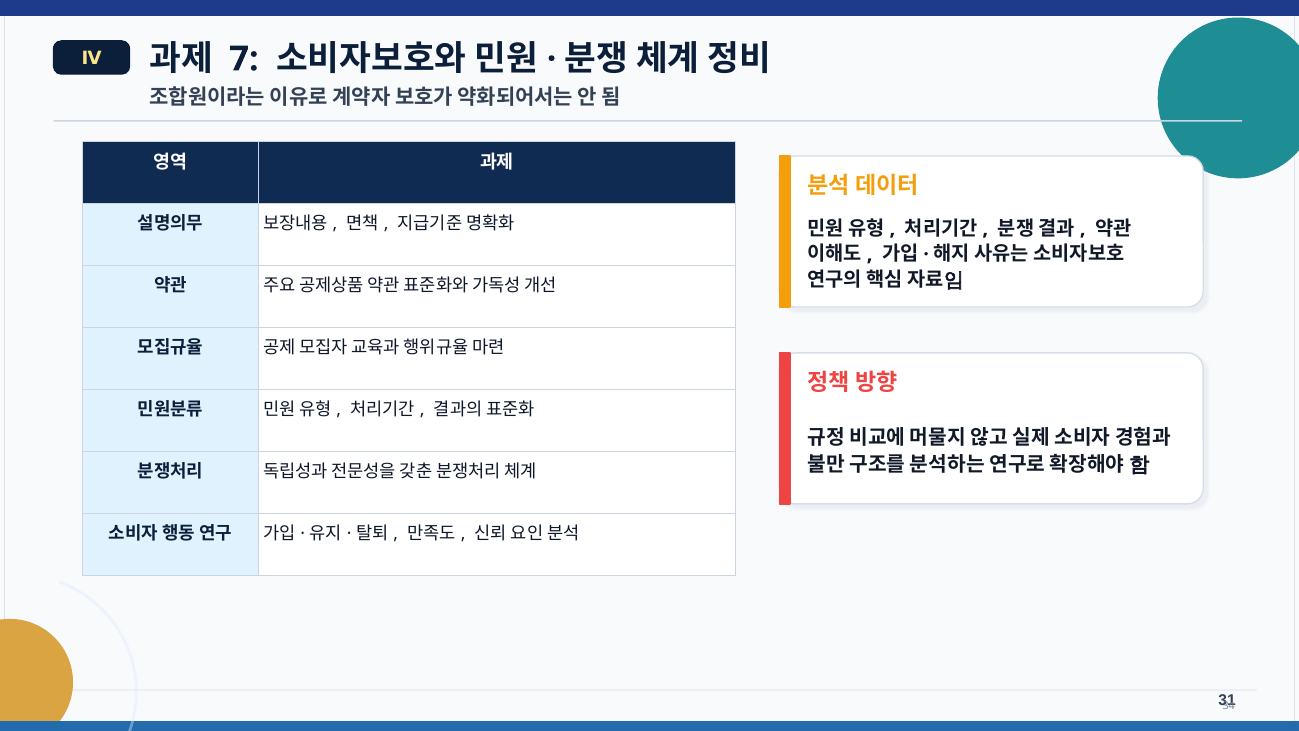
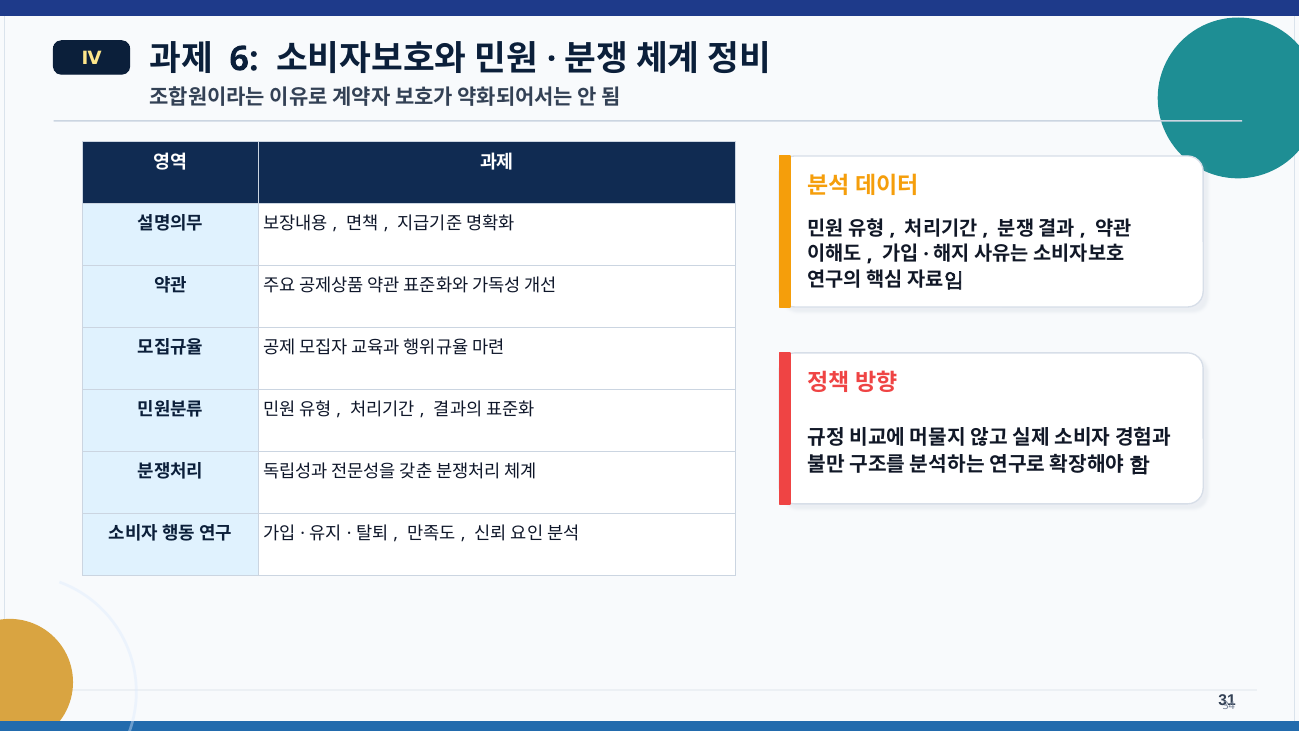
7: 7 -> 6
